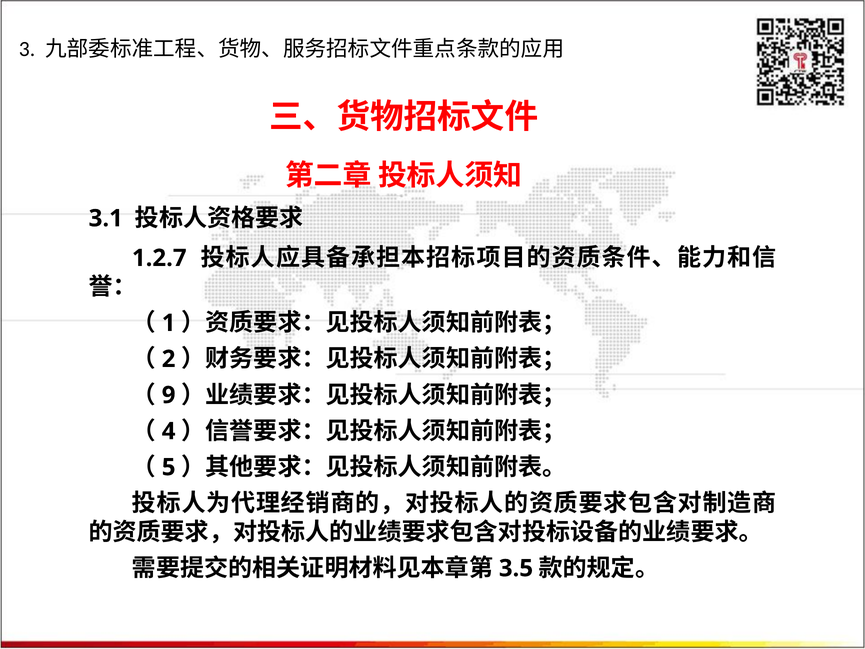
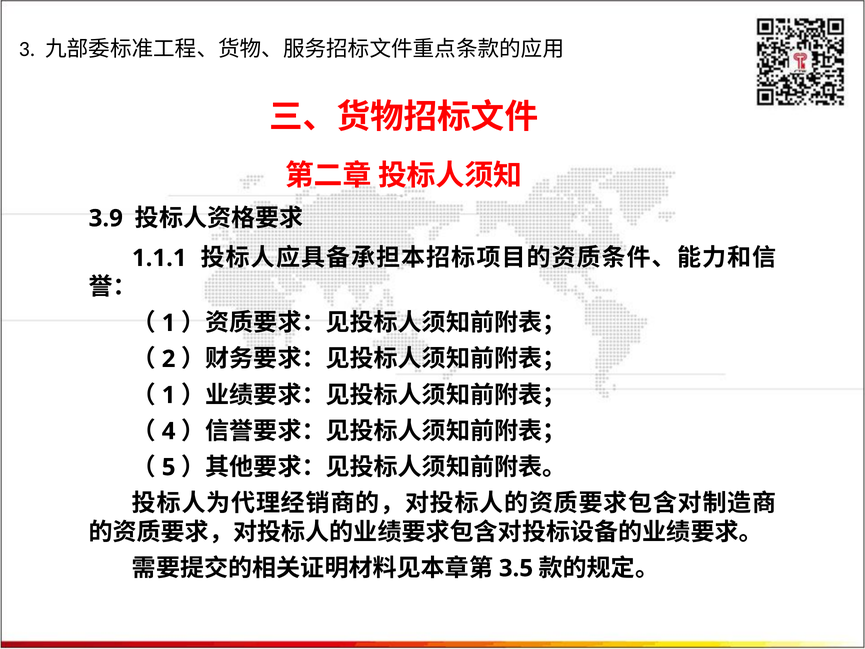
3.1: 3.1 -> 3.9
1.2.7: 1.2.7 -> 1.1.1
9 at (169, 395): 9 -> 1
